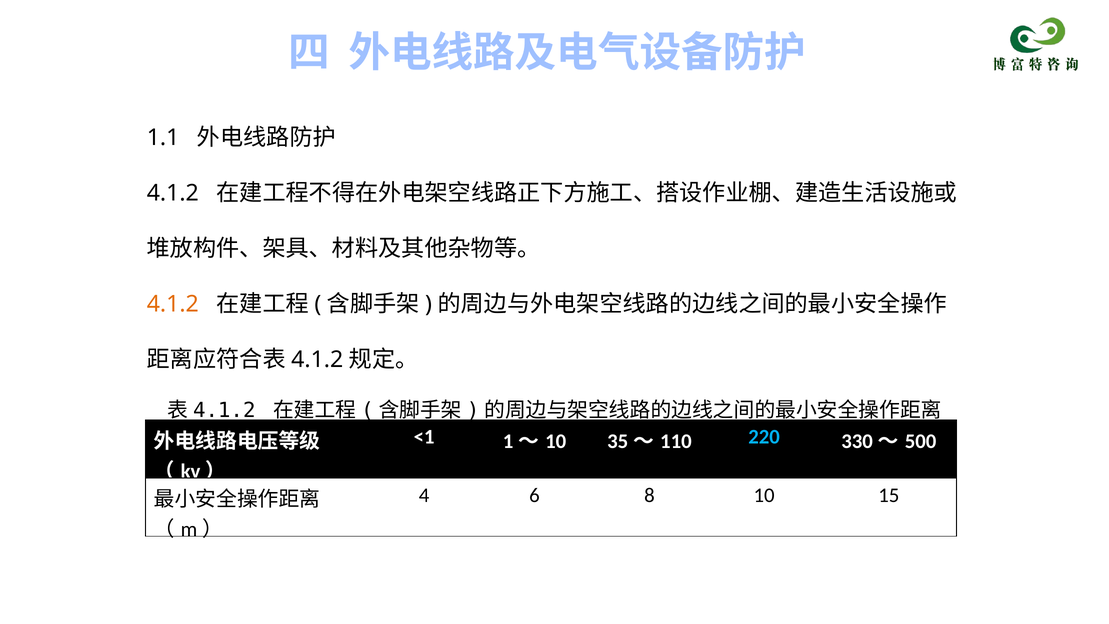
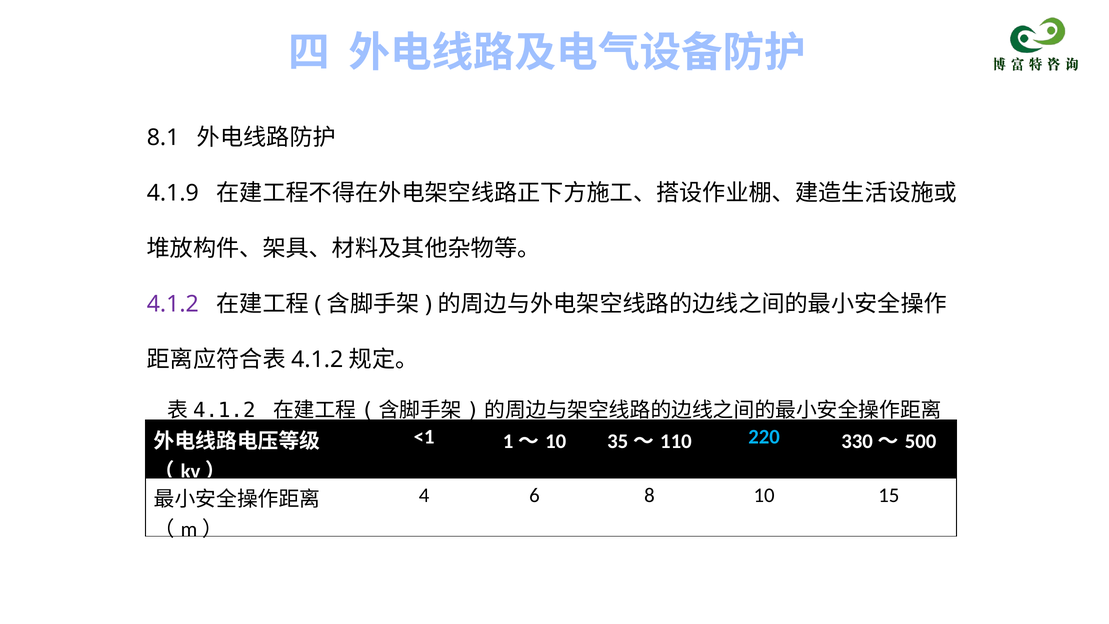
1.1: 1.1 -> 8.1
4.1.2 at (173, 193): 4.1.2 -> 4.1.9
4.1.2 at (173, 304) colour: orange -> purple
